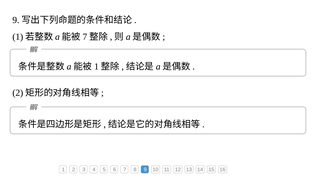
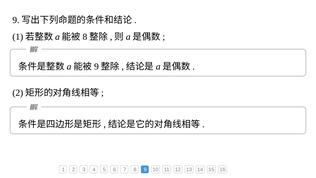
7 at (85, 37): 7 -> 8
1 at (96, 67): 1 -> 9
